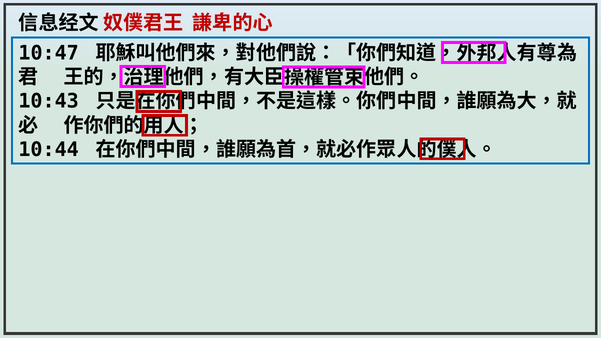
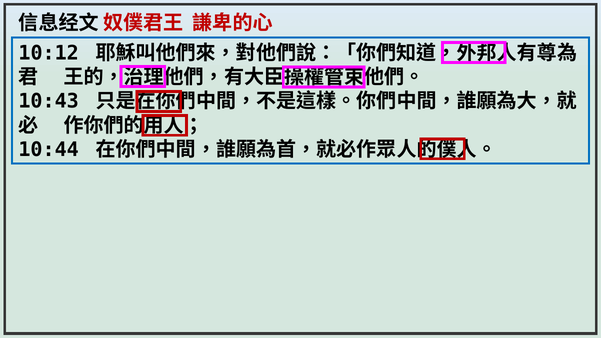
10:47: 10:47 -> 10:12
